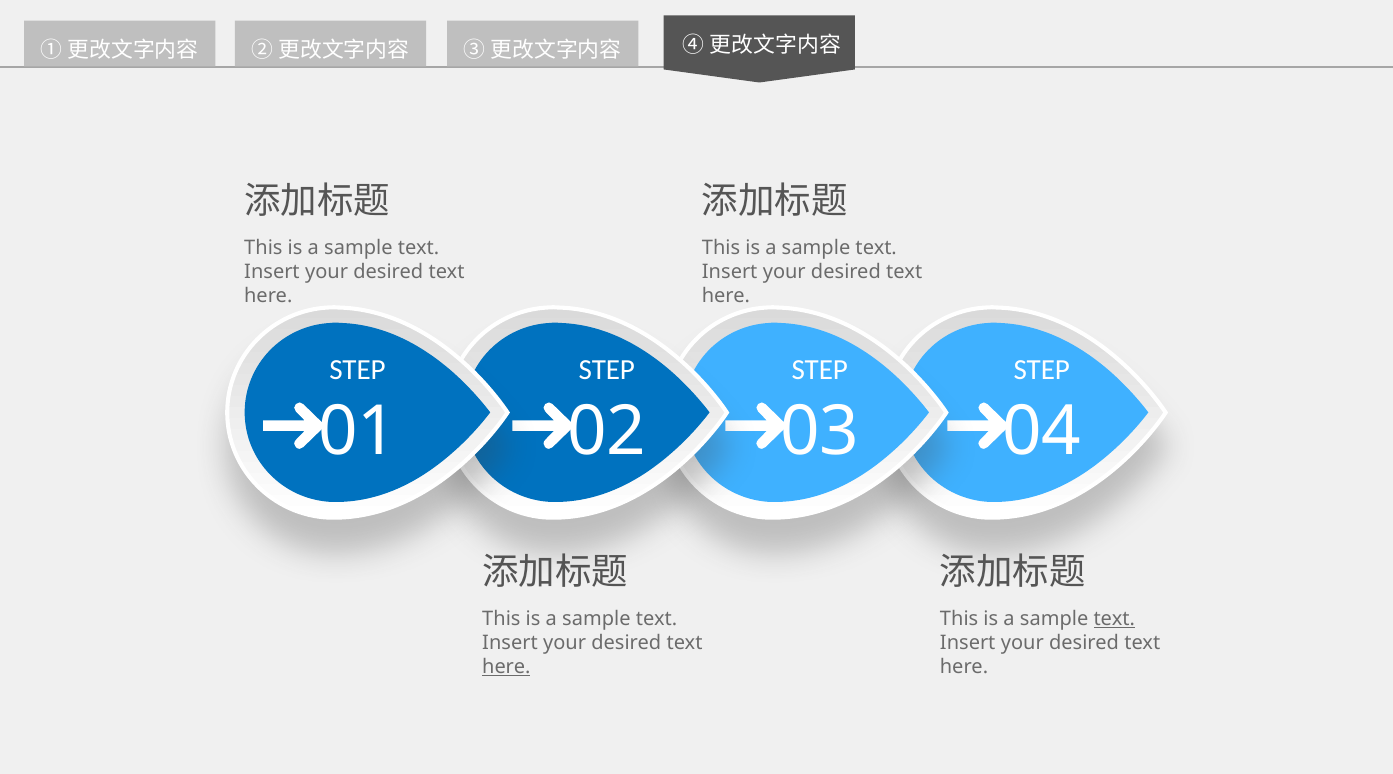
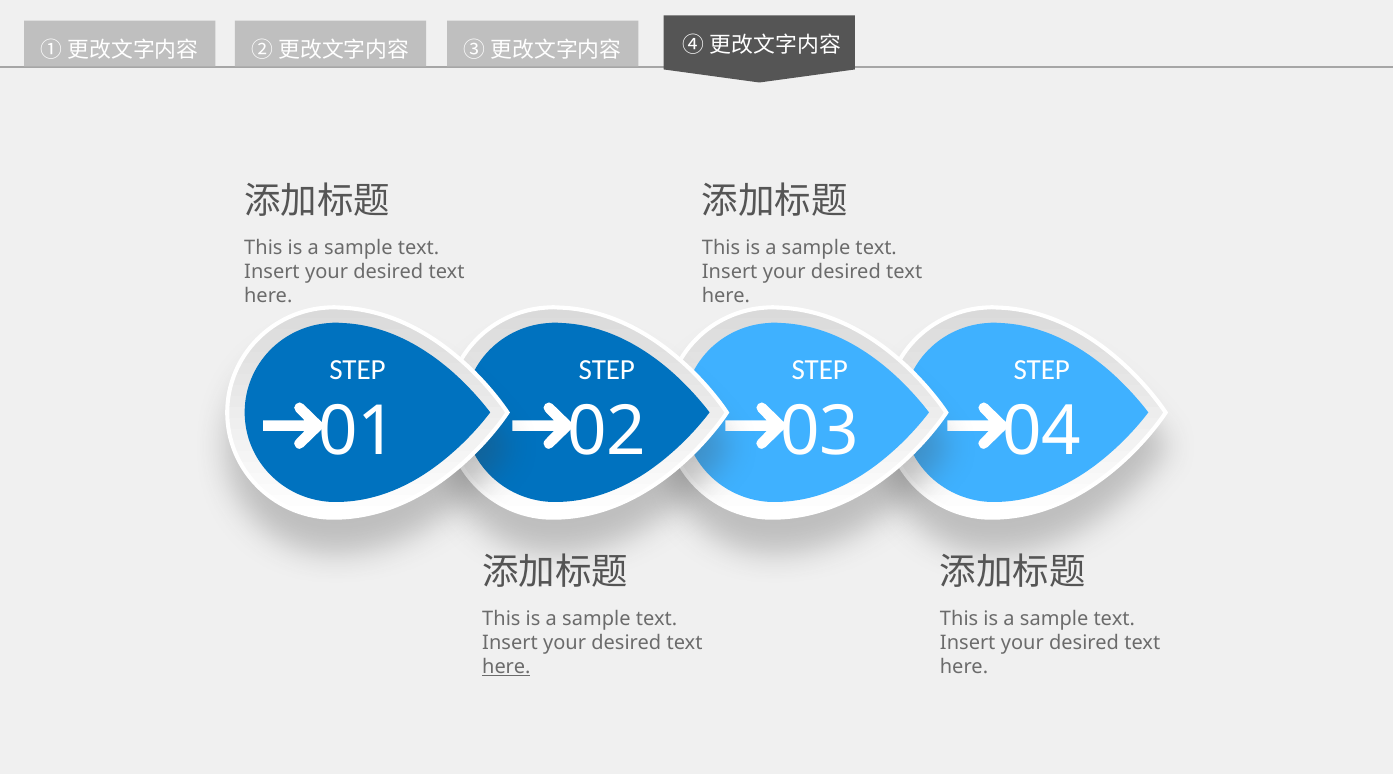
text at (1114, 619) underline: present -> none
